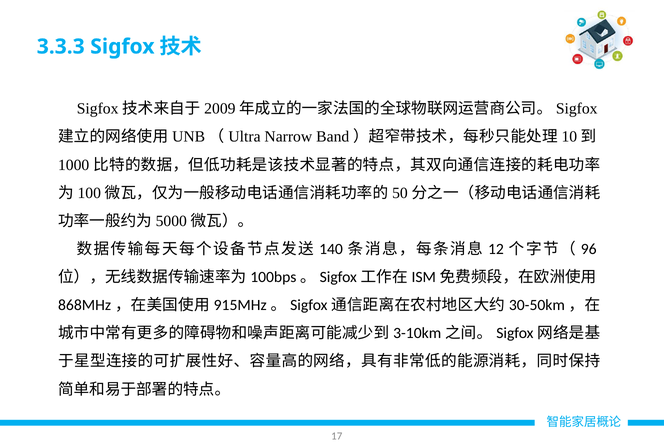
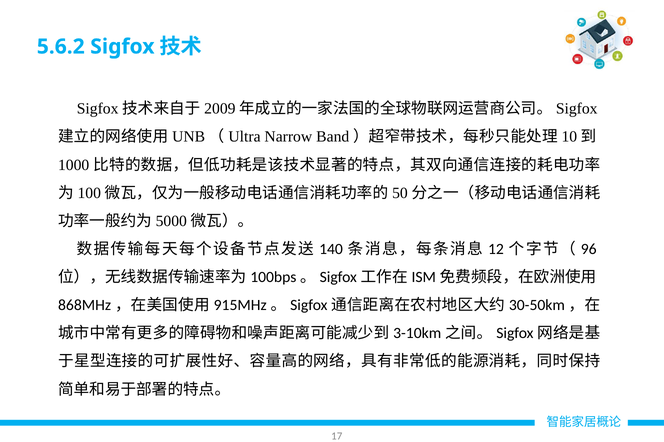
3.3.3: 3.3.3 -> 5.6.2
